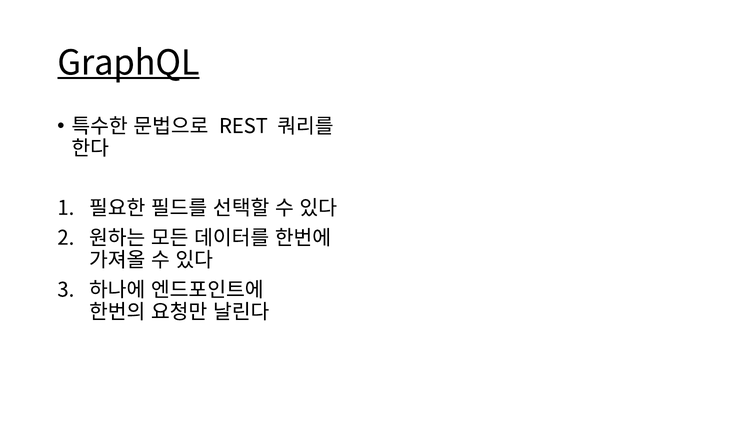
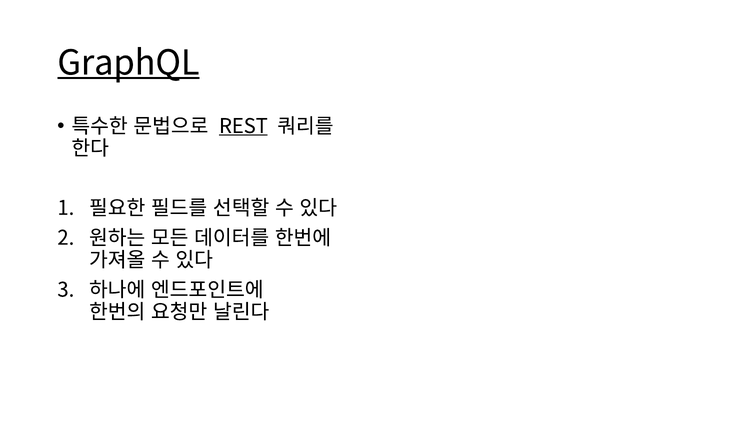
REST underline: none -> present
